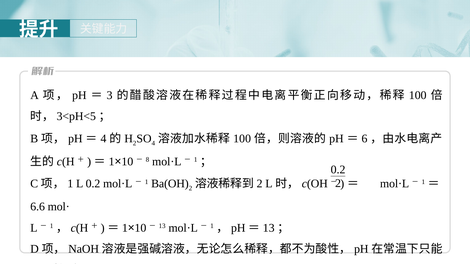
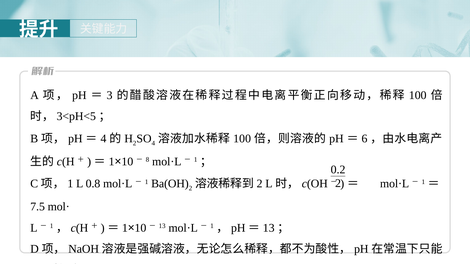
L 0.2: 0.2 -> 0.8
6.6: 6.6 -> 7.5
